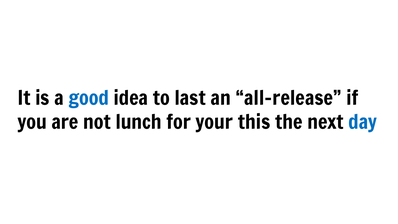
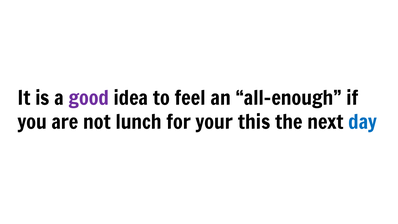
good colour: blue -> purple
last: last -> feel
all-release: all-release -> all-enough
